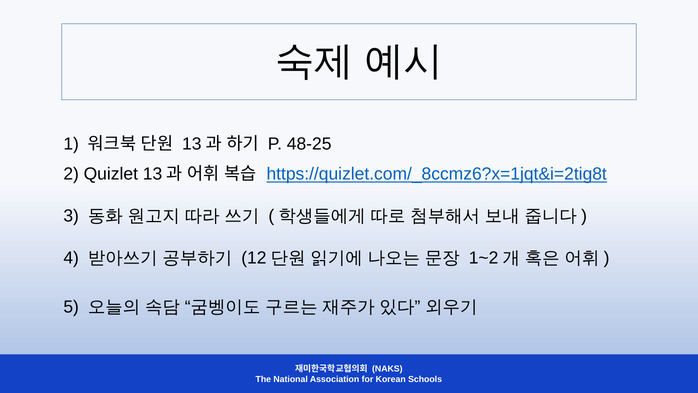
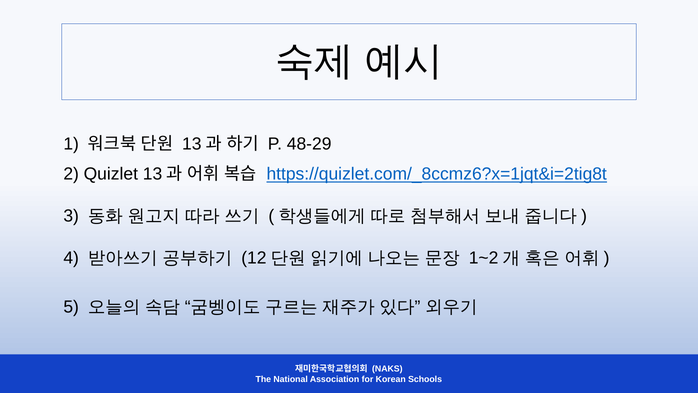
48-25: 48-25 -> 48-29
